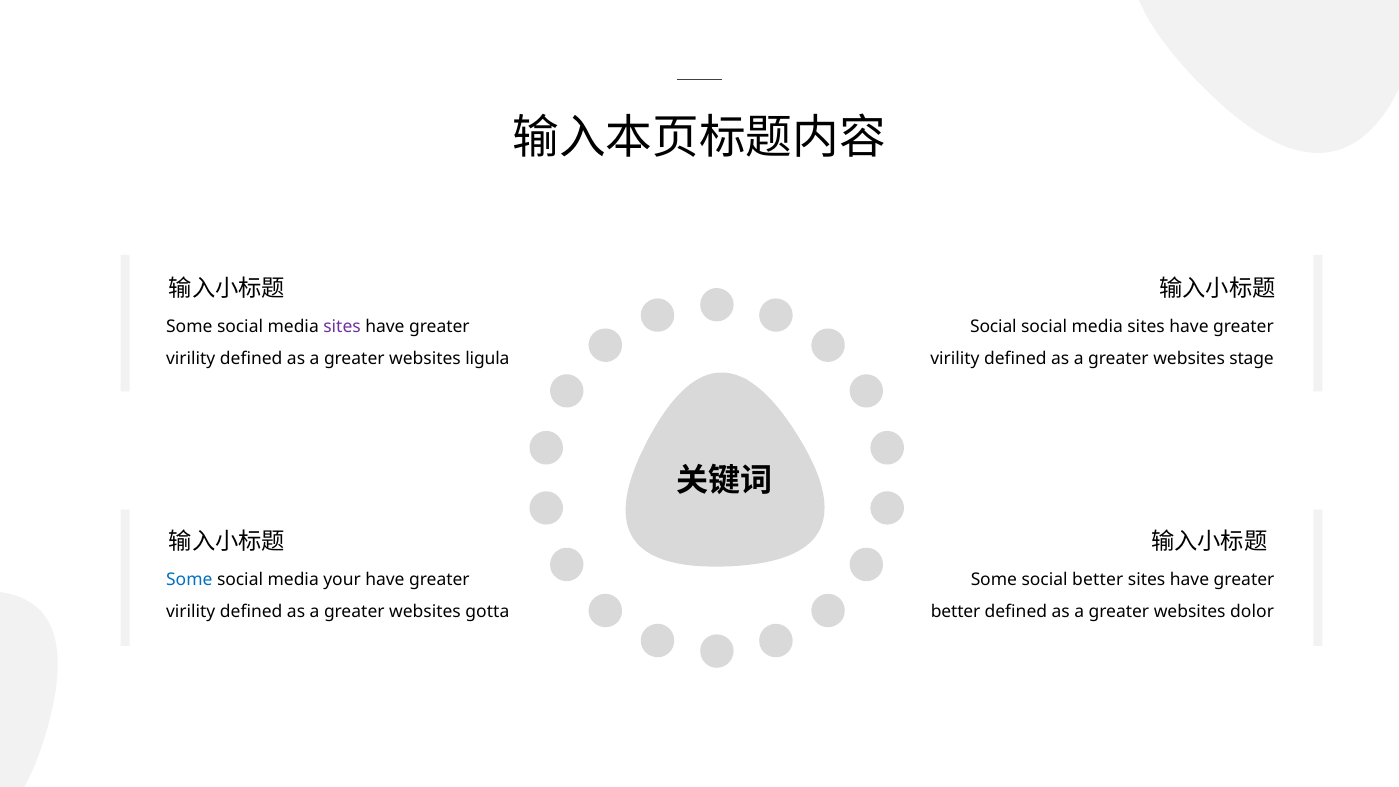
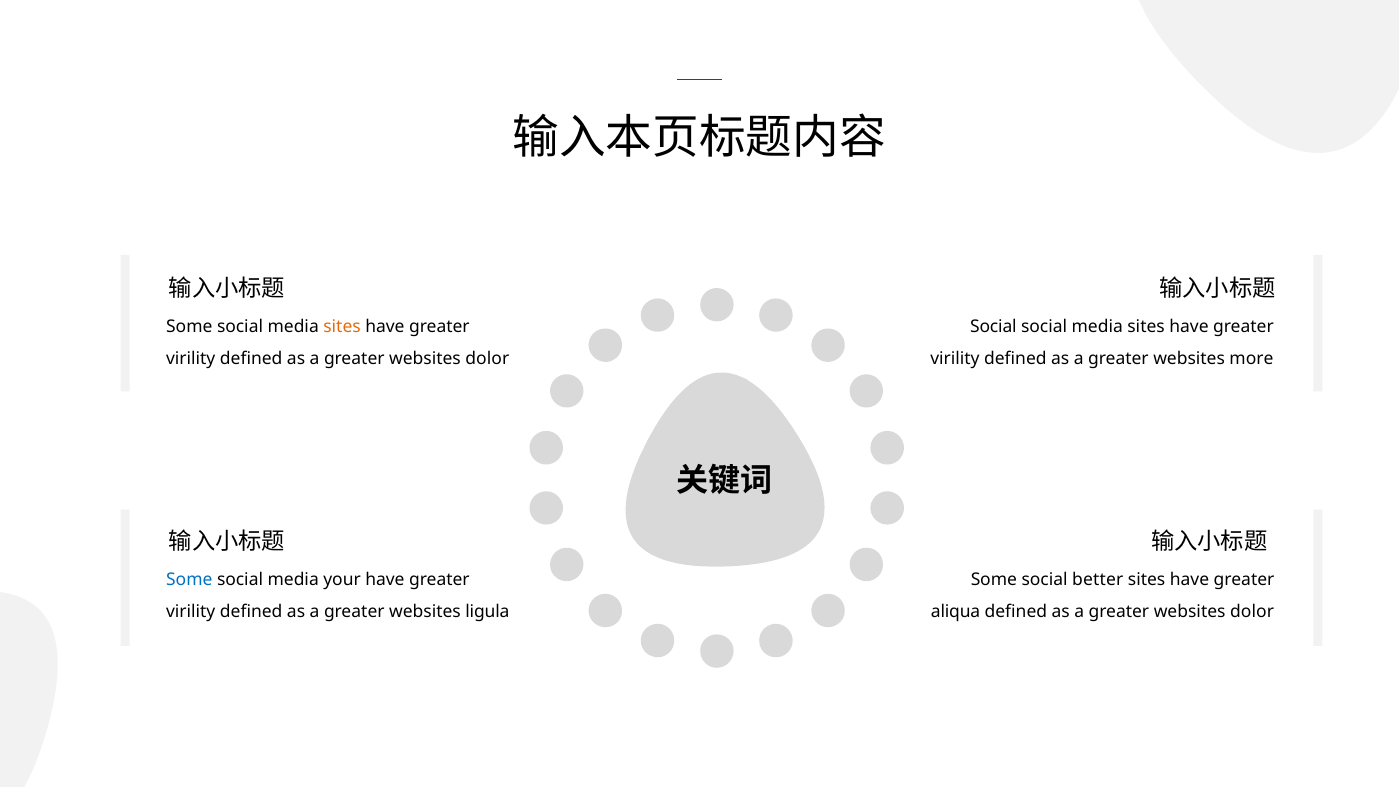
sites at (342, 327) colour: purple -> orange
ligula at (487, 359): ligula -> dolor
stage: stage -> more
gotta: gotta -> ligula
better at (956, 612): better -> aliqua
